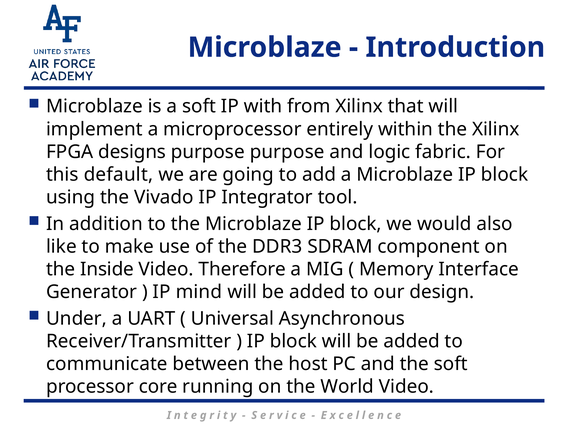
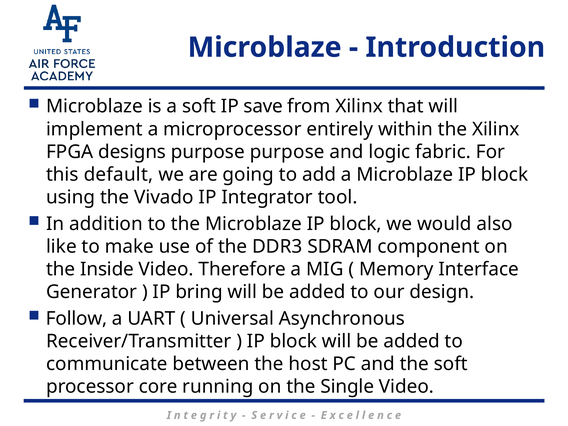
with: with -> save
mind: mind -> bring
Under: Under -> Follow
World: World -> Single
